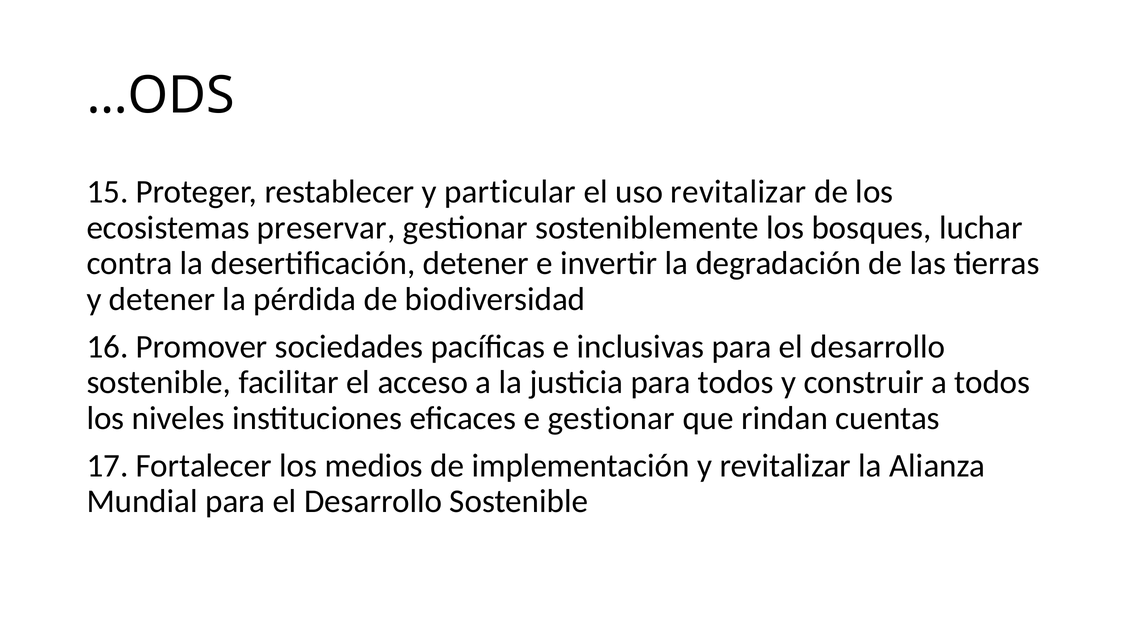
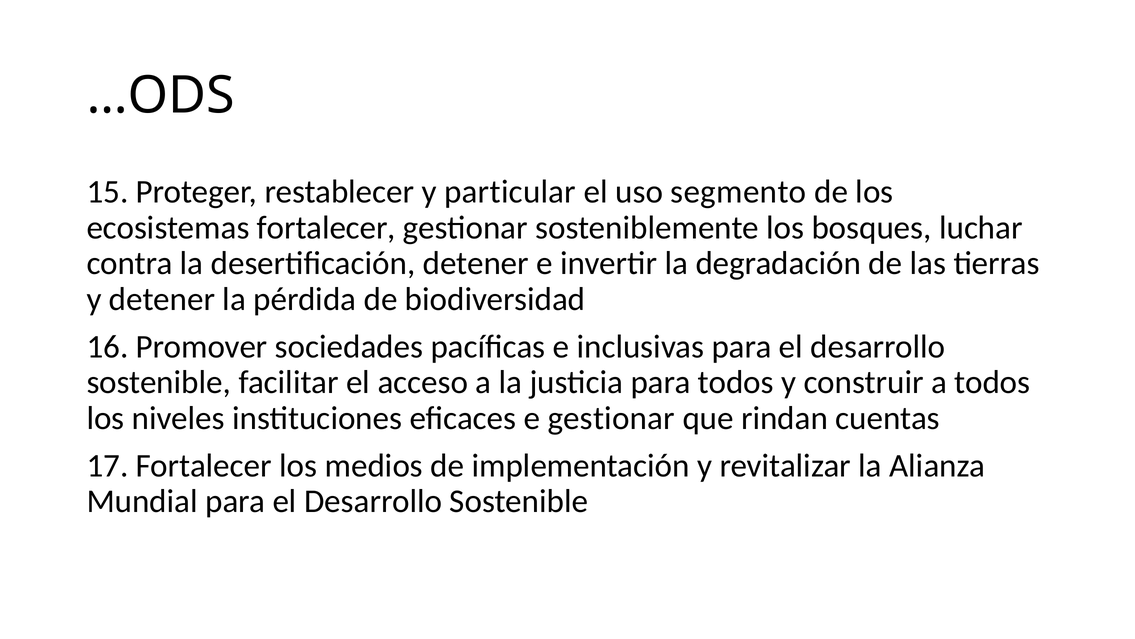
uso revitalizar: revitalizar -> segmento
ecosistemas preservar: preservar -> fortalecer
